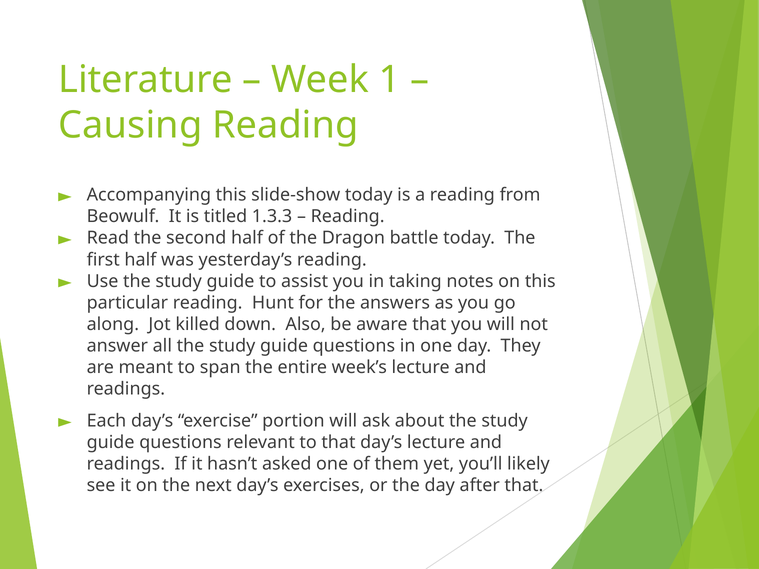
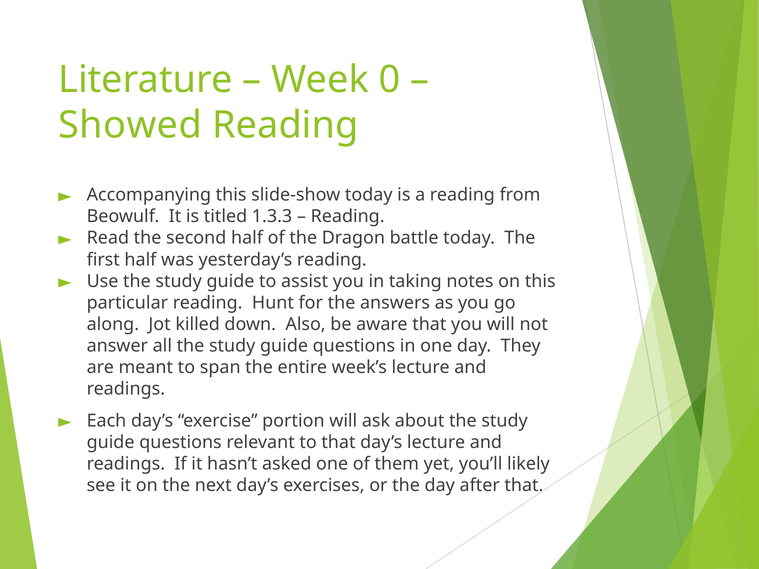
1: 1 -> 0
Causing: Causing -> Showed
